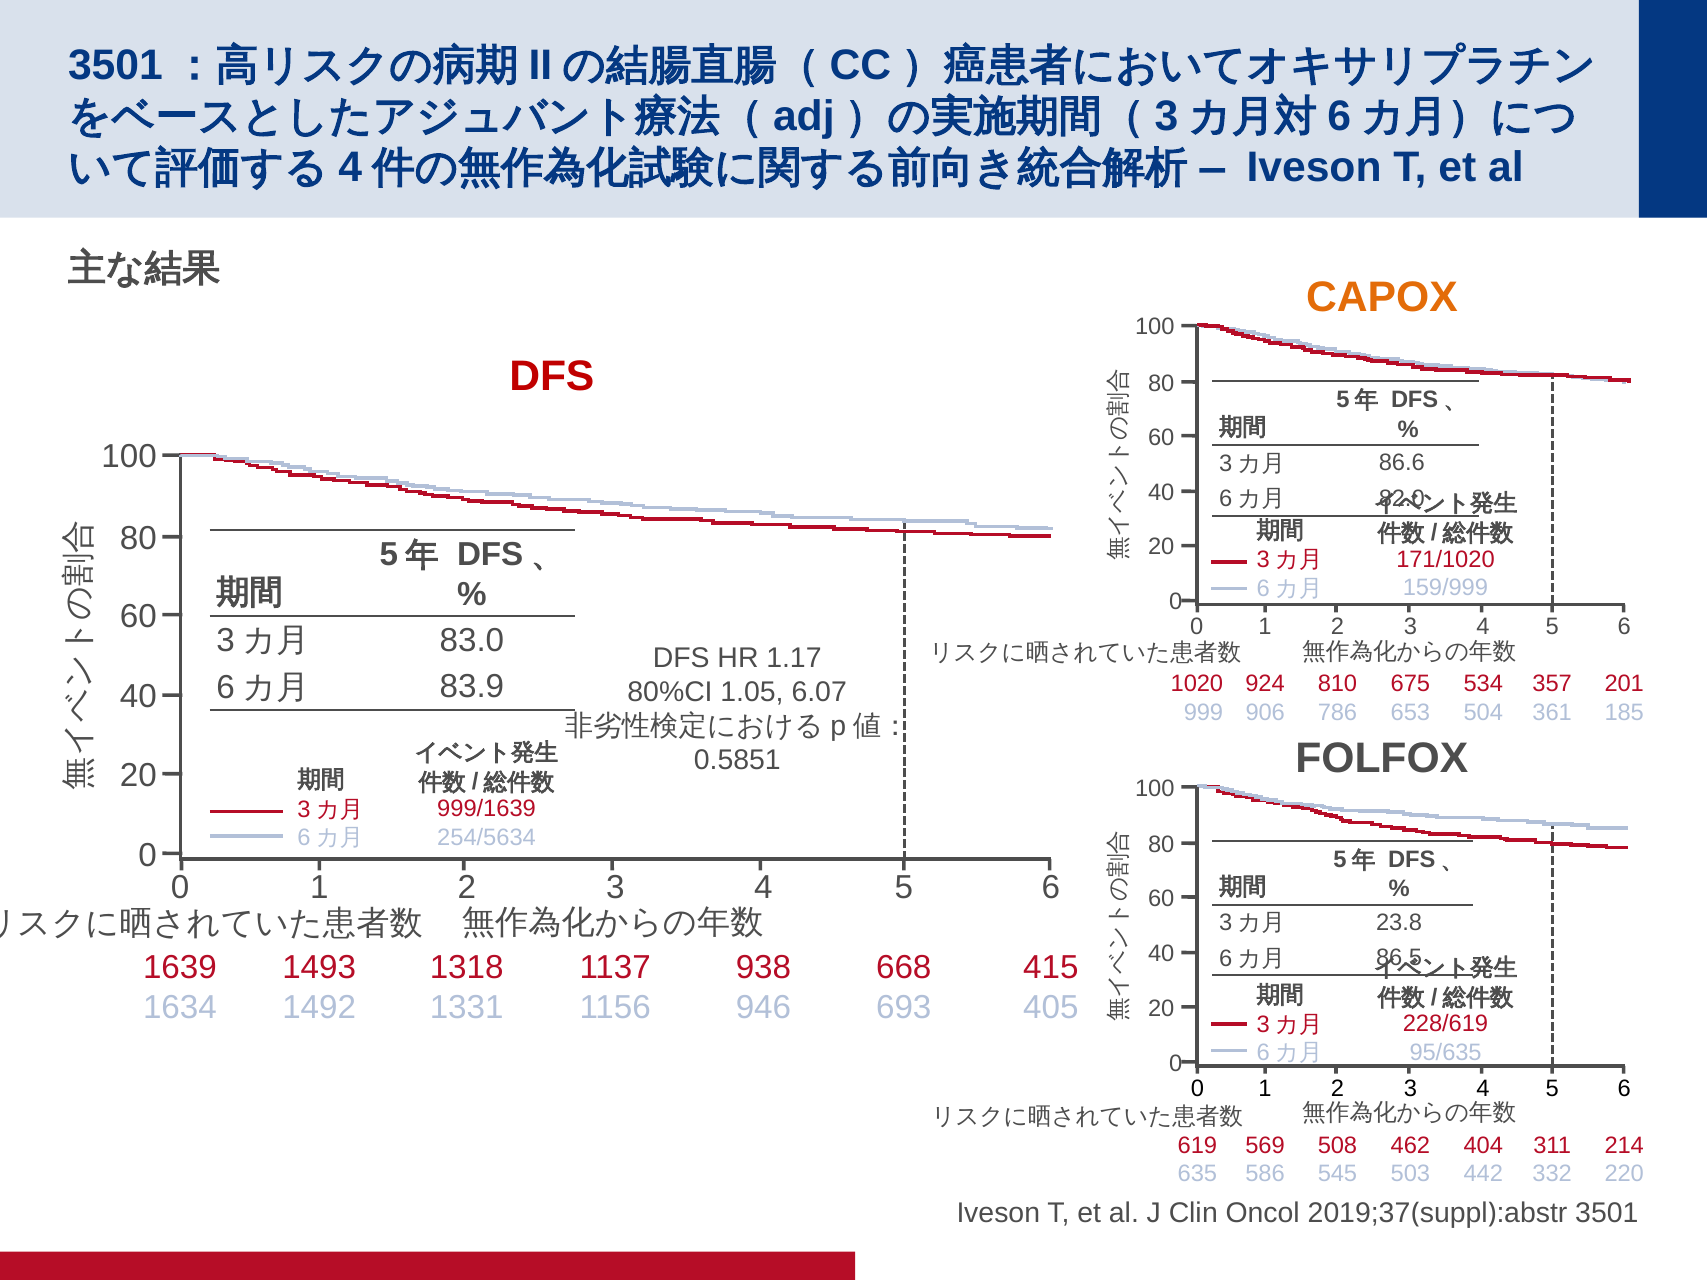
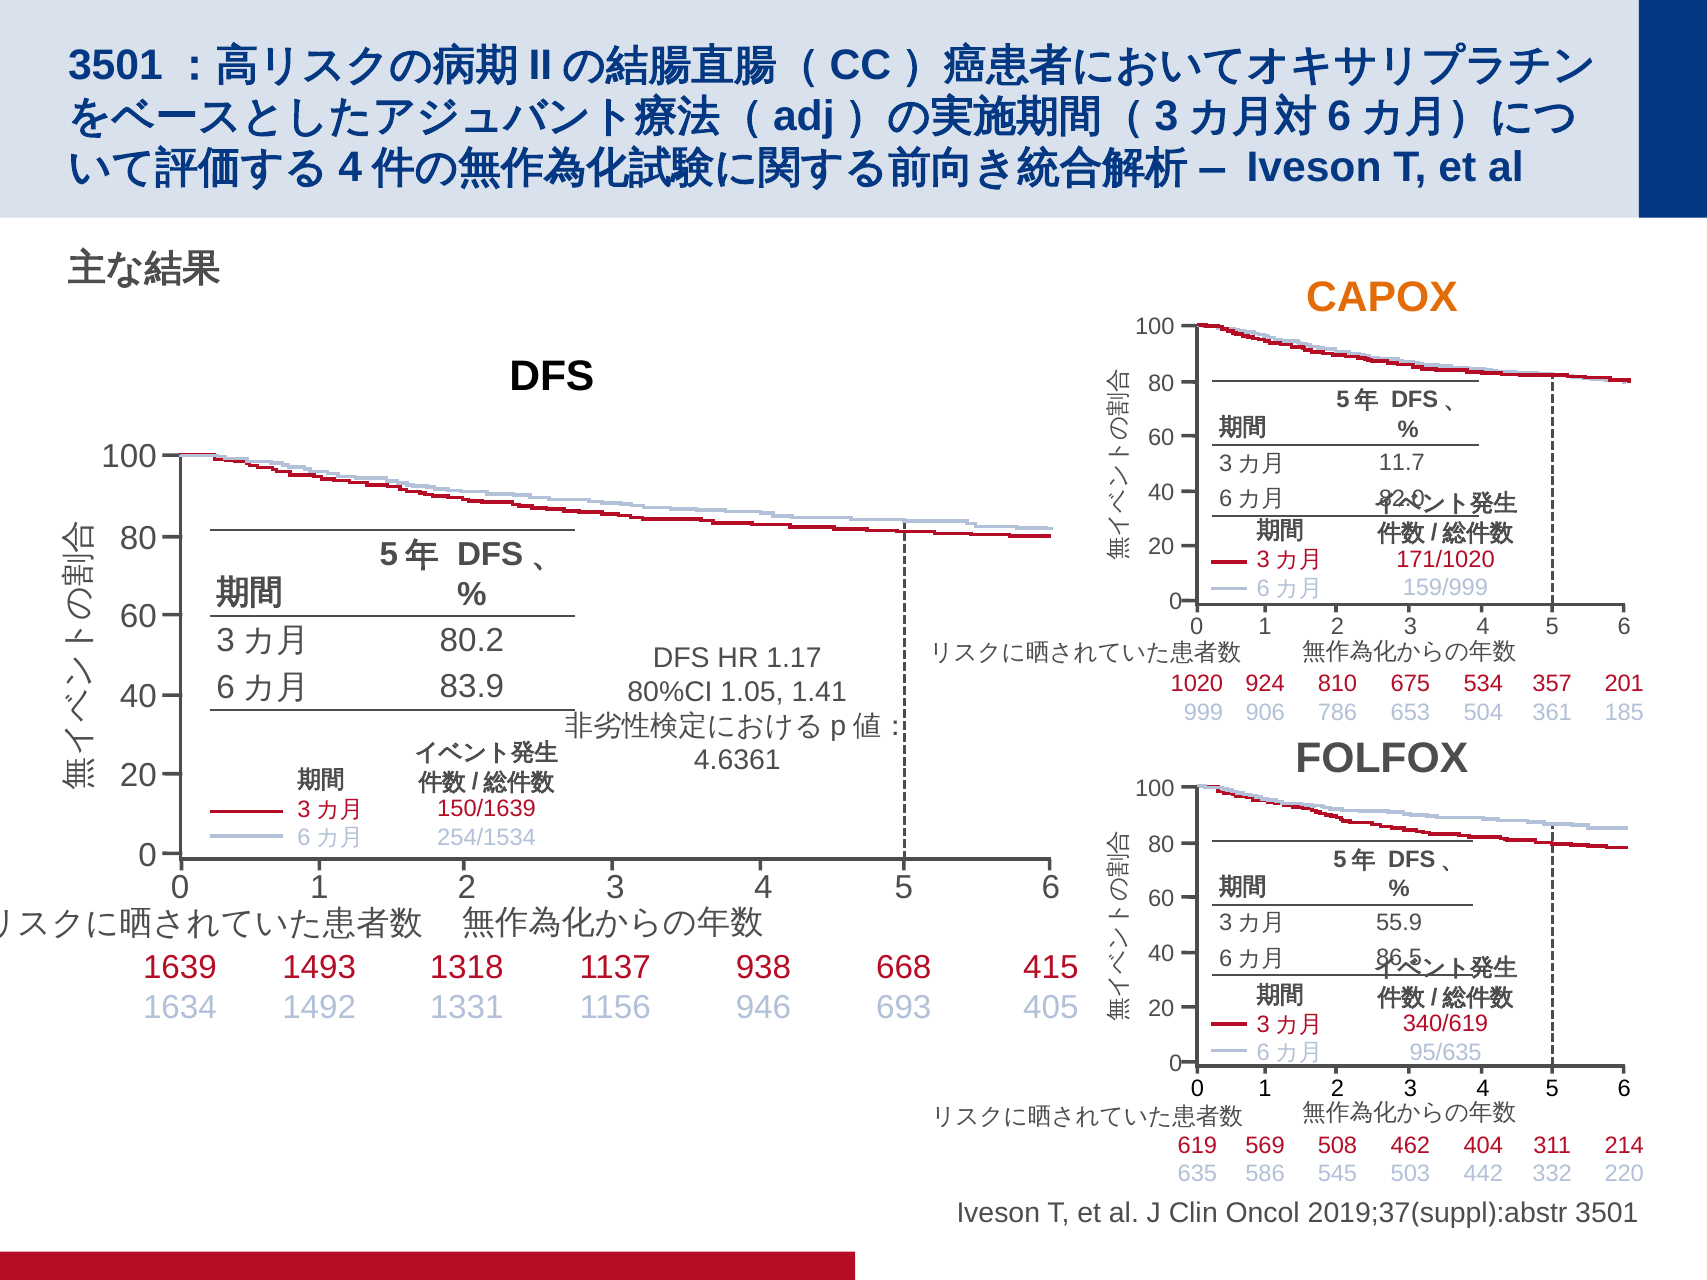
DFS at (552, 377) colour: red -> black
86.6: 86.6 -> 11.7
83.0: 83.0 -> 80.2
6.07: 6.07 -> 1.41
0.5851: 0.5851 -> 4.6361
999/1639: 999/1639 -> 150/1639
254/5634: 254/5634 -> 254/1534
23.8: 23.8 -> 55.9
228/619: 228/619 -> 340/619
